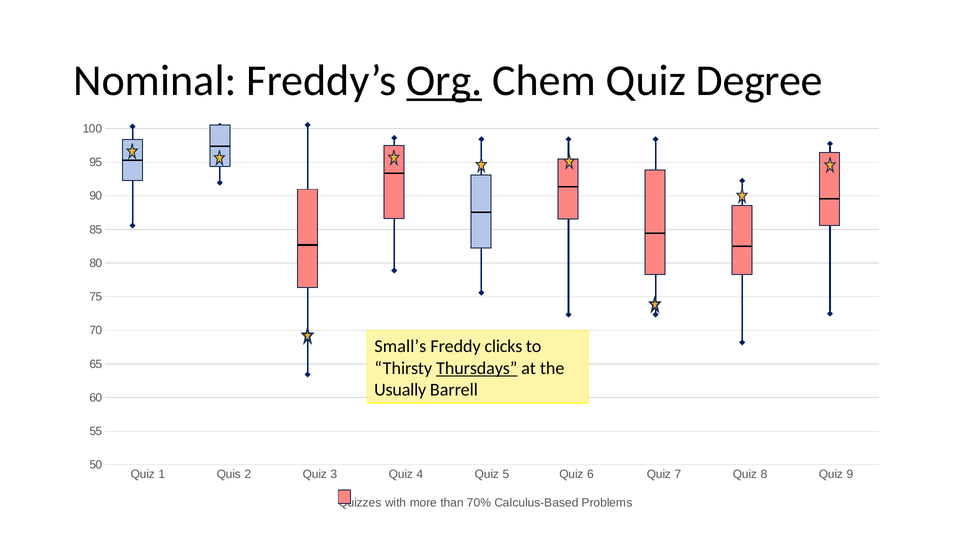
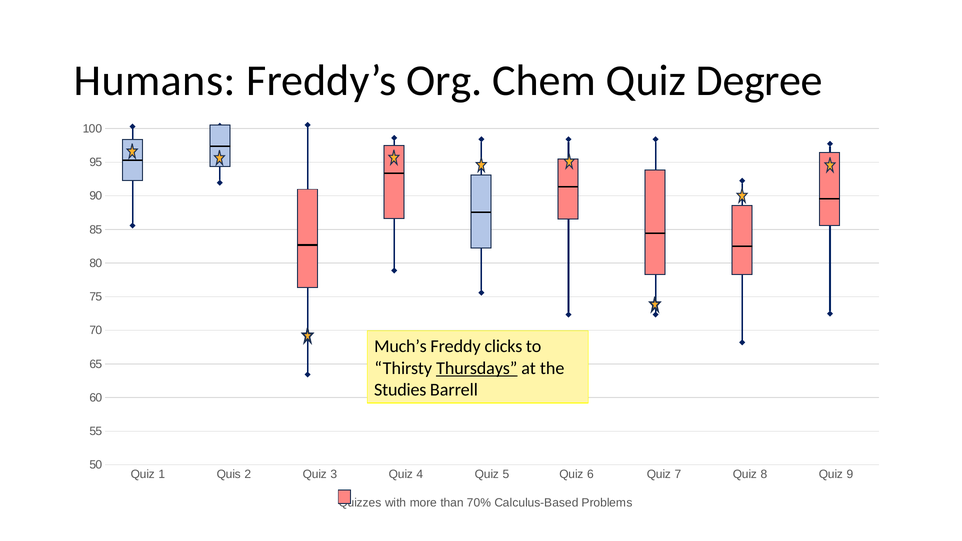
Nominal: Nominal -> Humans
Org underline: present -> none
Small’s: Small’s -> Much’s
Usually: Usually -> Studies
